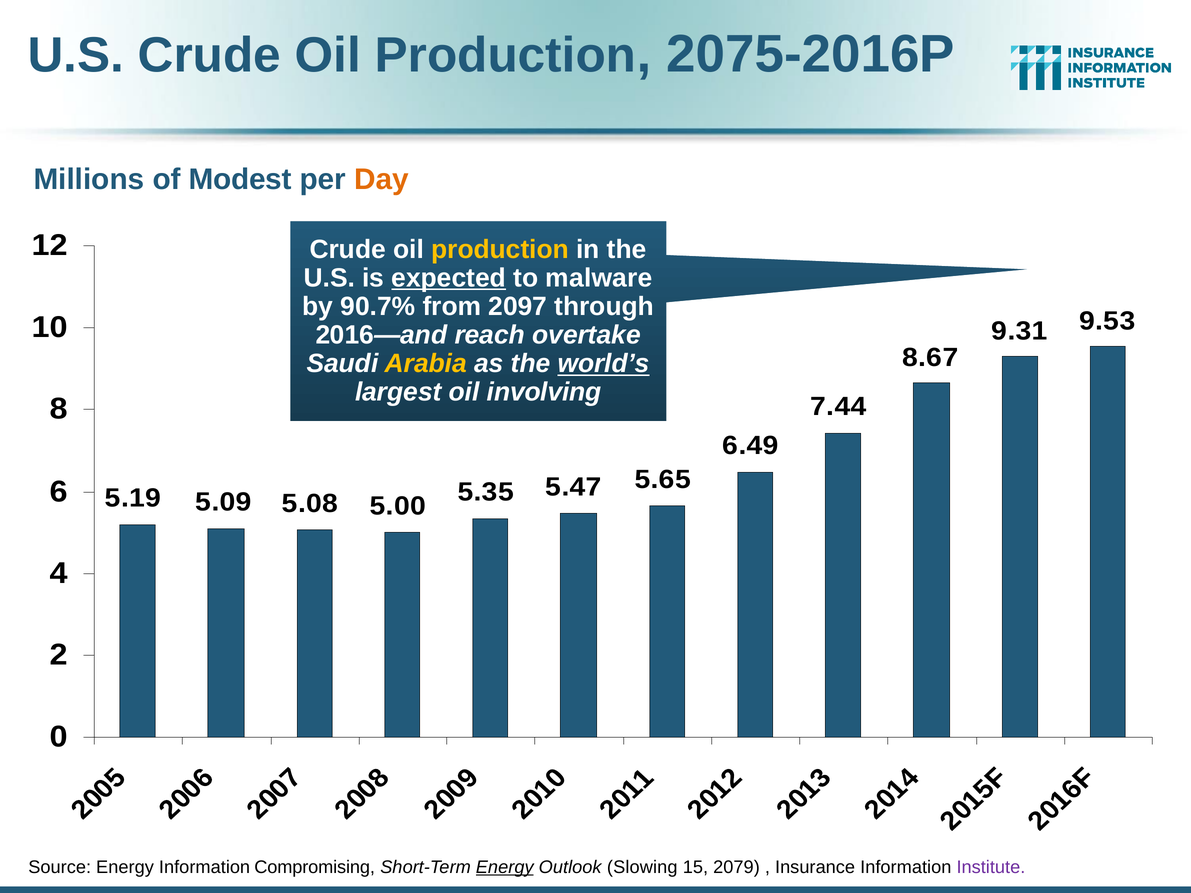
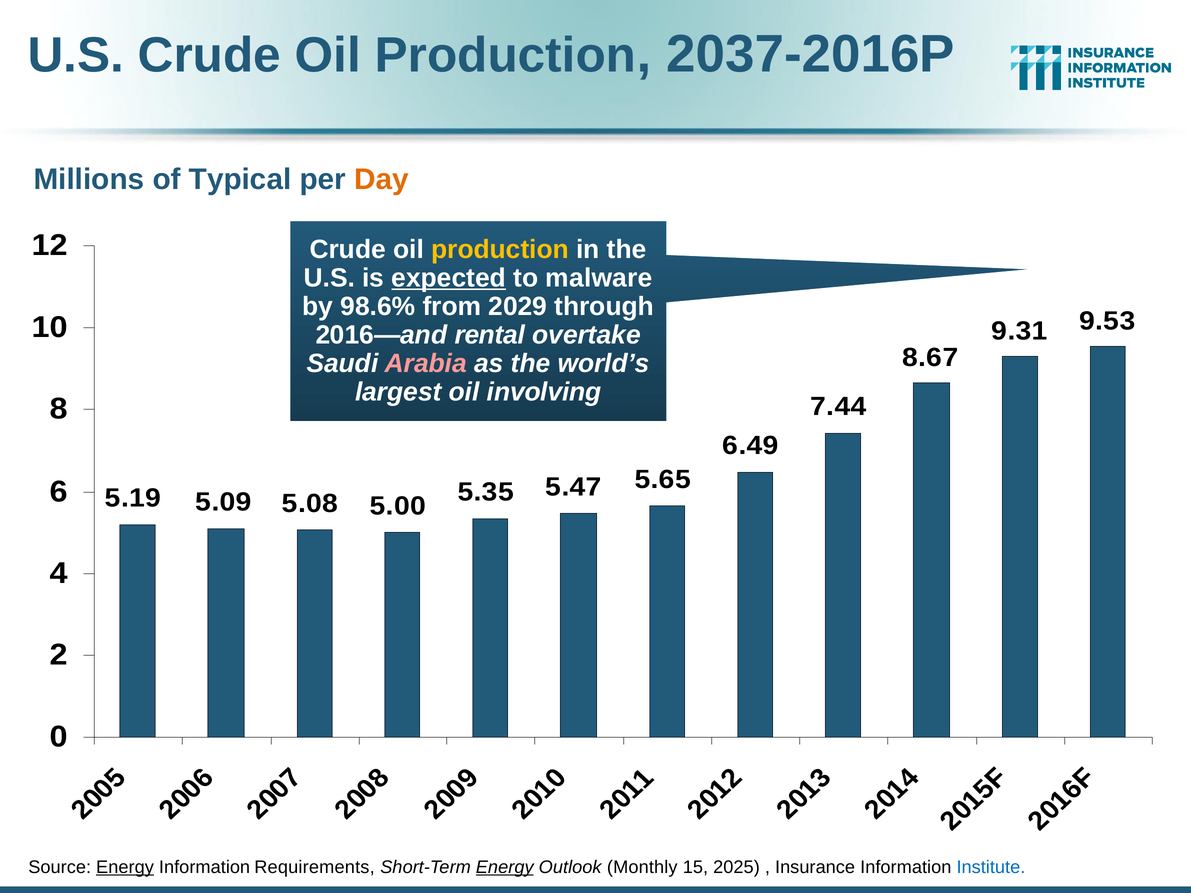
2075-2016P: 2075-2016P -> 2037-2016P
Modest: Modest -> Typical
90.7%: 90.7% -> 98.6%
2097: 2097 -> 2029
reach: reach -> rental
Arabia colour: yellow -> pink
world’s underline: present -> none
Energy at (125, 867) underline: none -> present
Compromising: Compromising -> Requirements
Slowing: Slowing -> Monthly
2079: 2079 -> 2025
Institute colour: purple -> blue
